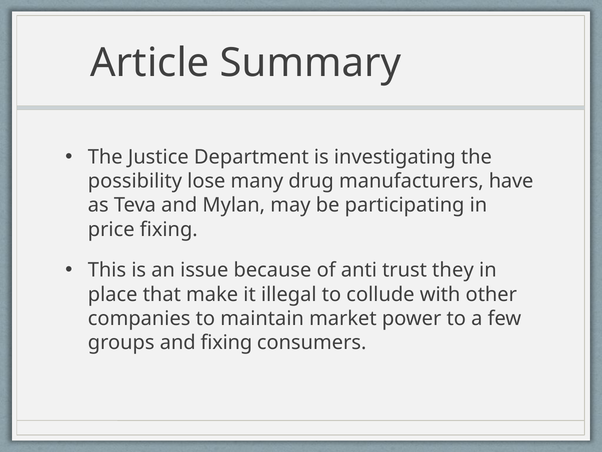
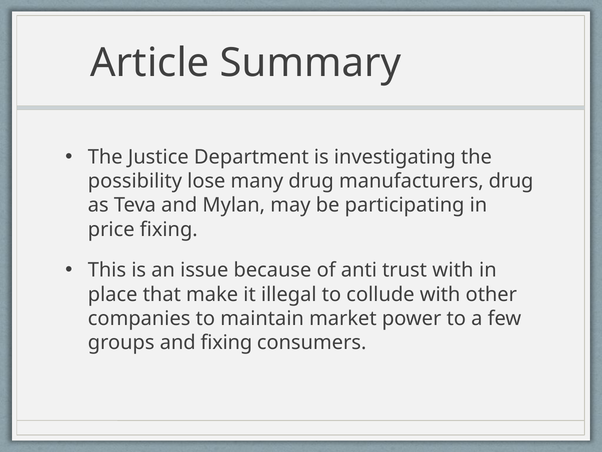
manufacturers have: have -> drug
trust they: they -> with
